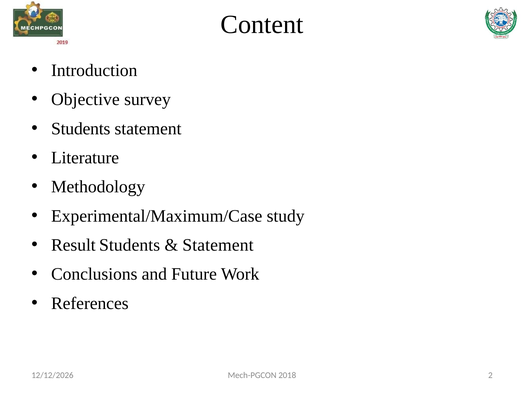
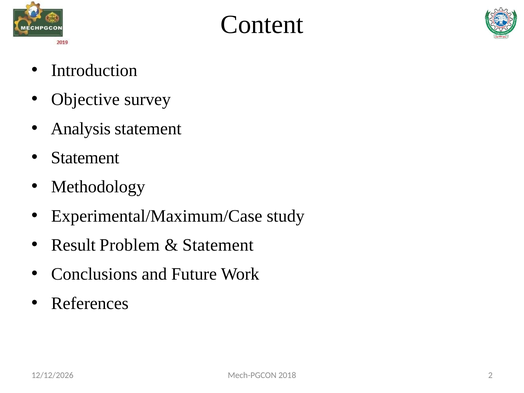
Students at (81, 129): Students -> Analysis
Literature at (85, 158): Literature -> Statement
Result Students: Students -> Problem
